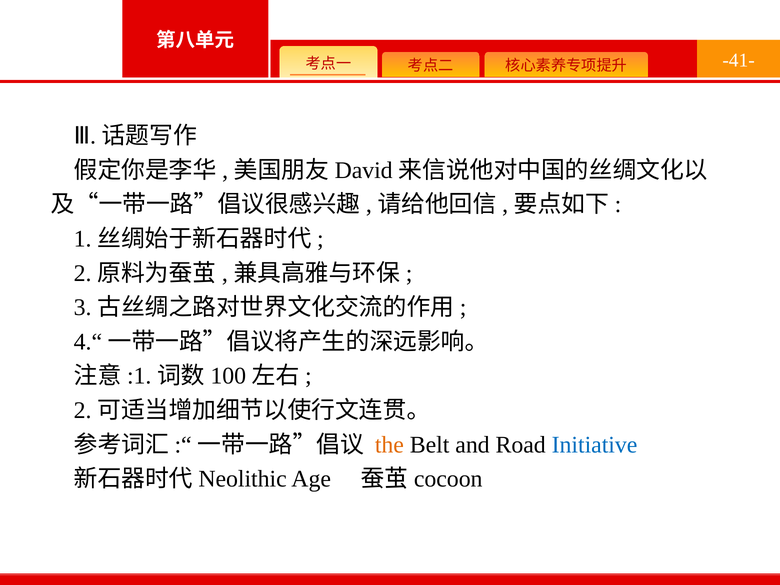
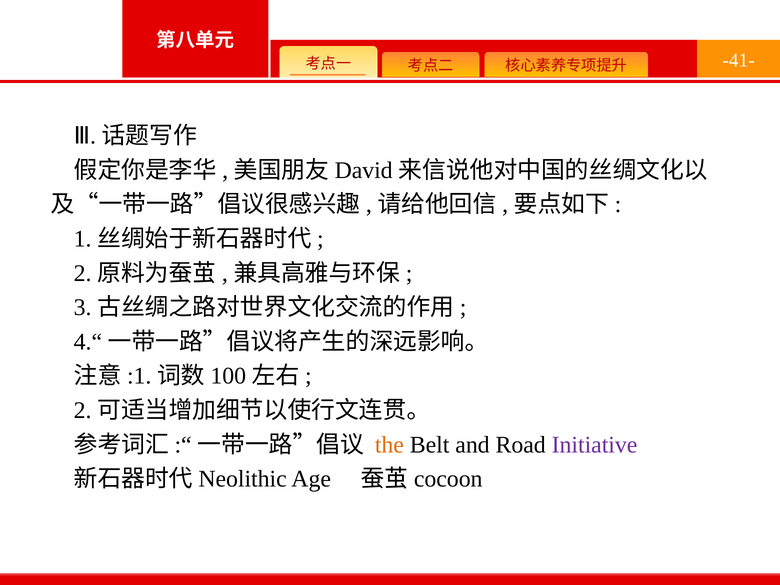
Initiative colour: blue -> purple
